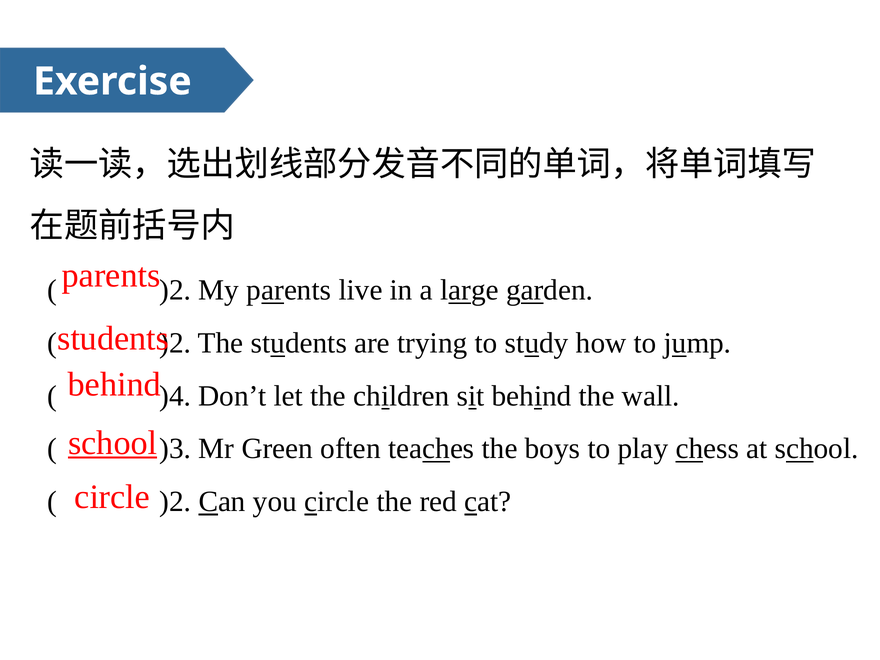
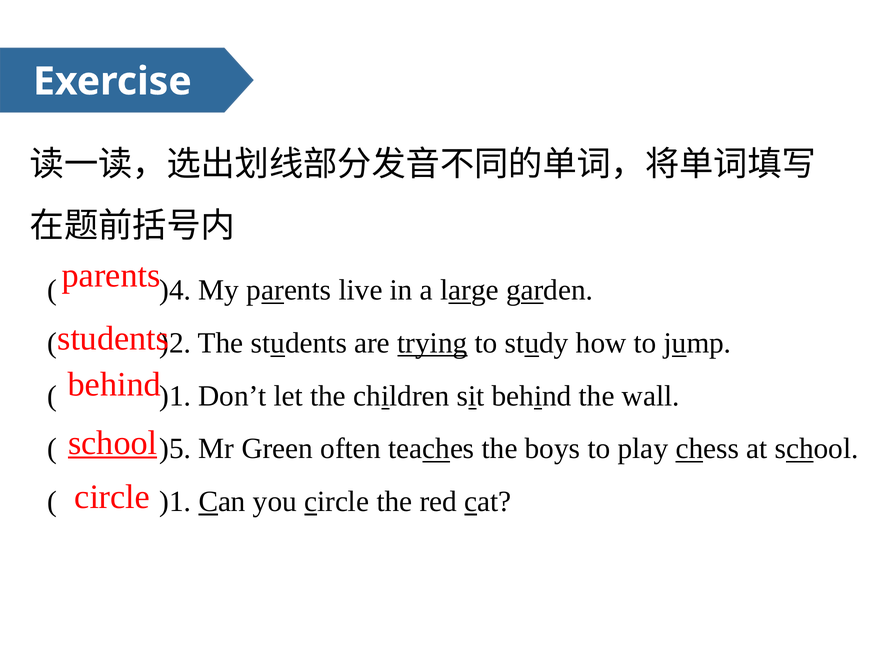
)2 at (175, 290): )2 -> )4
trying underline: none -> present
)4 at (175, 396): )4 -> )1
)3: )3 -> )5
)2 at (175, 501): )2 -> )1
